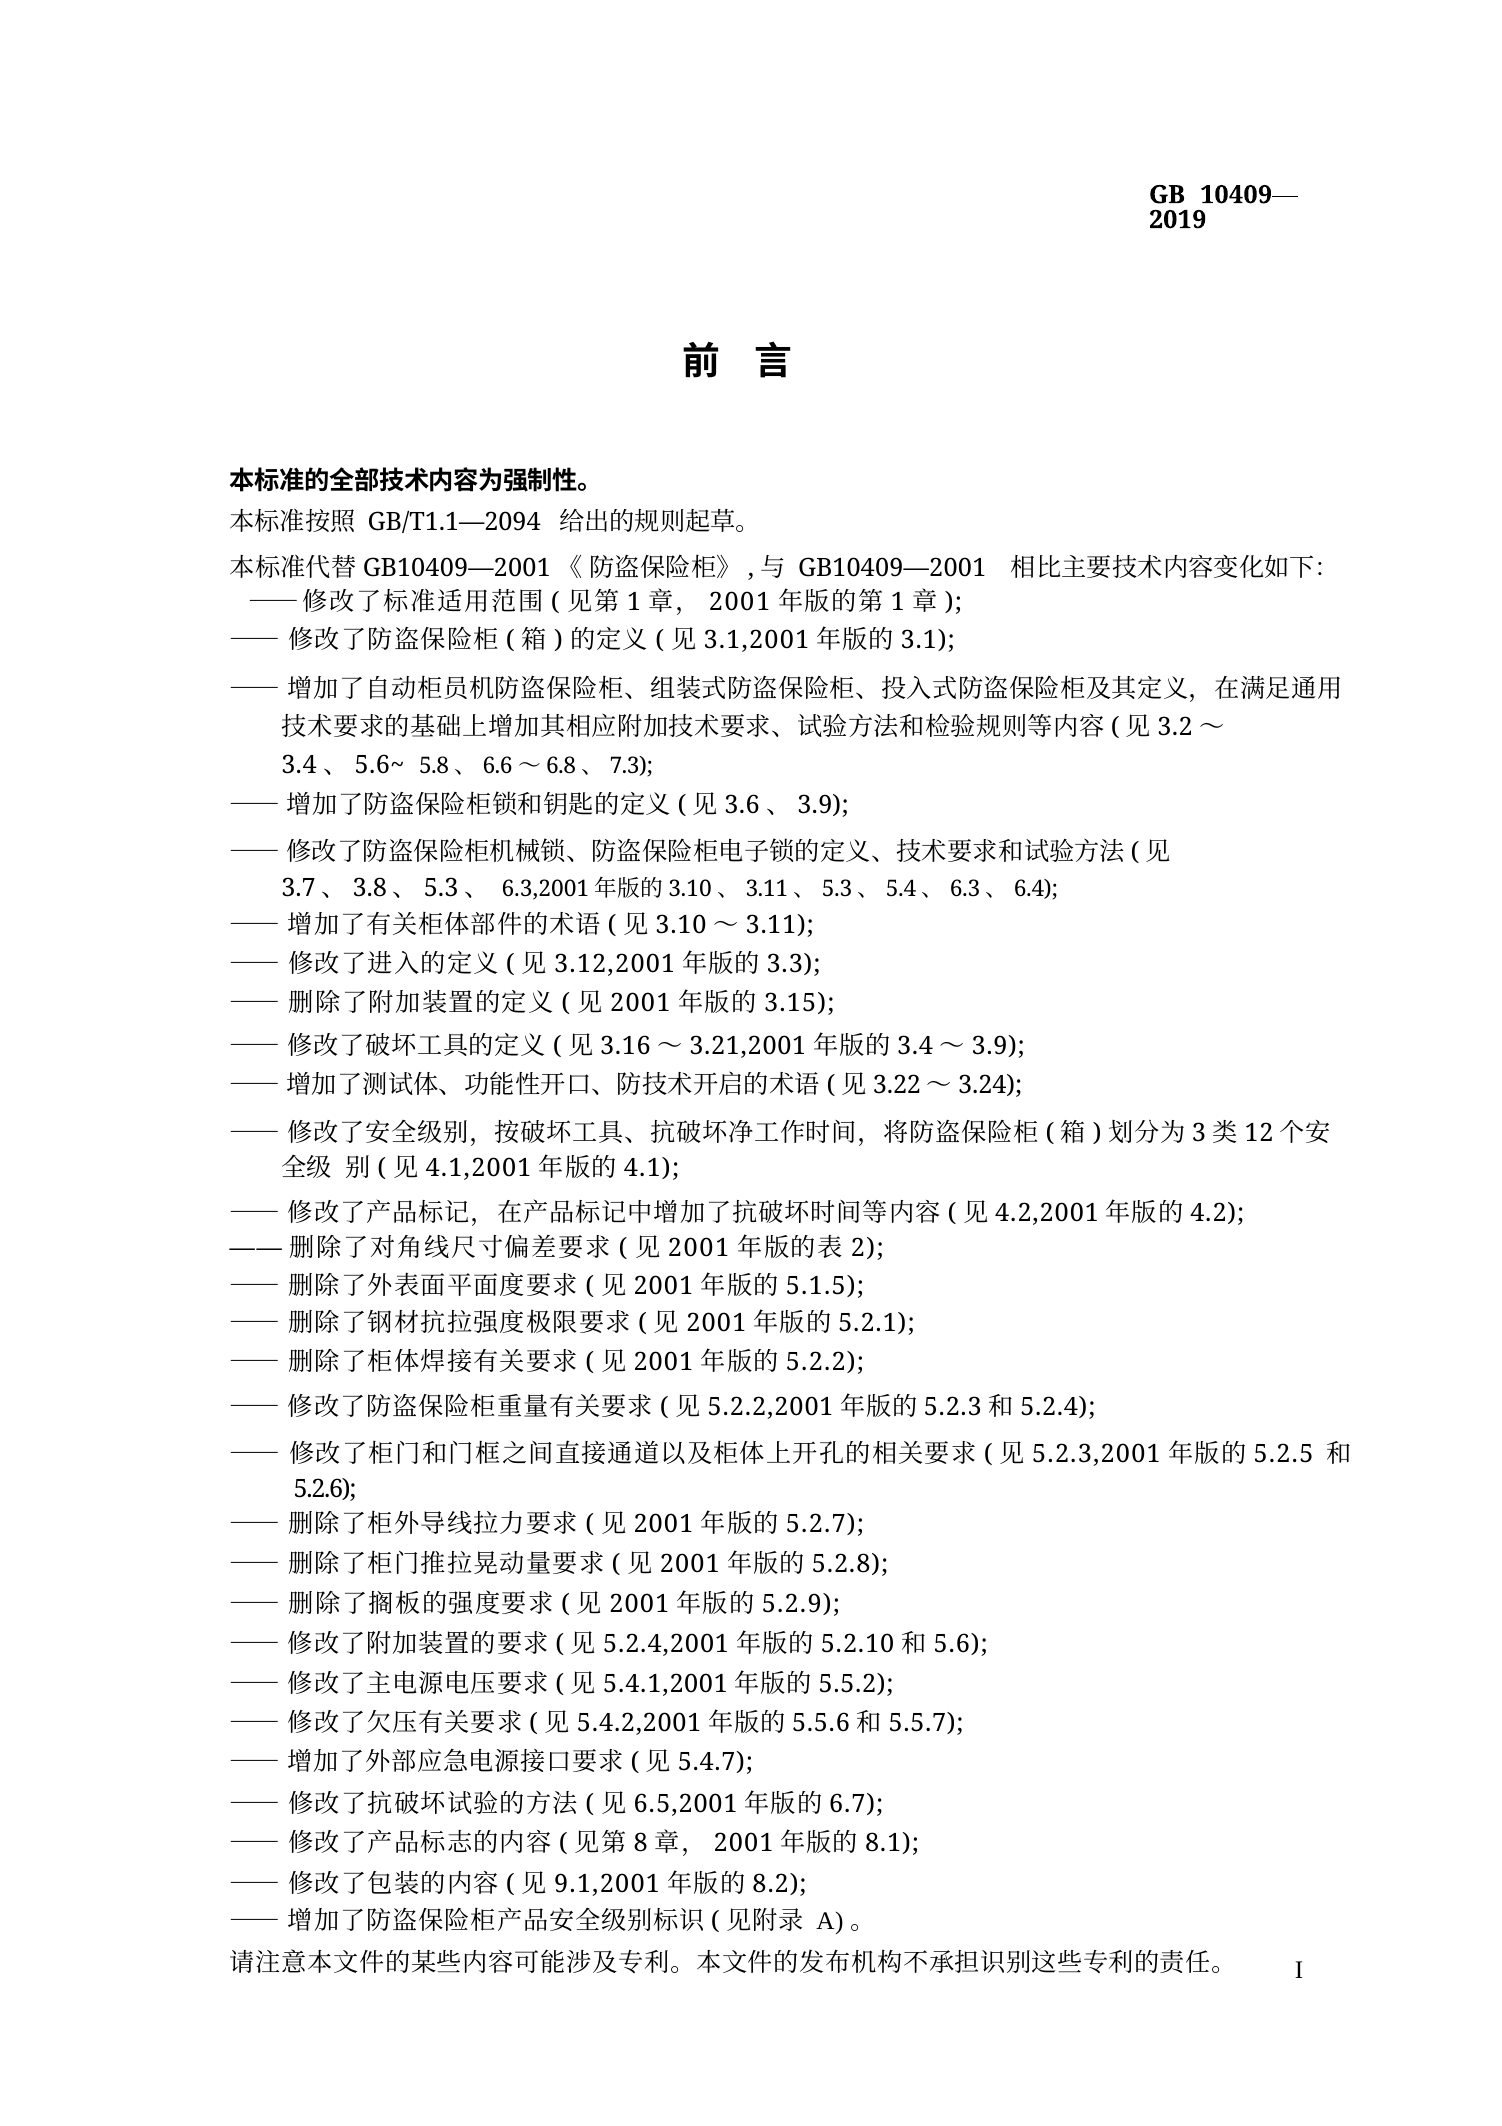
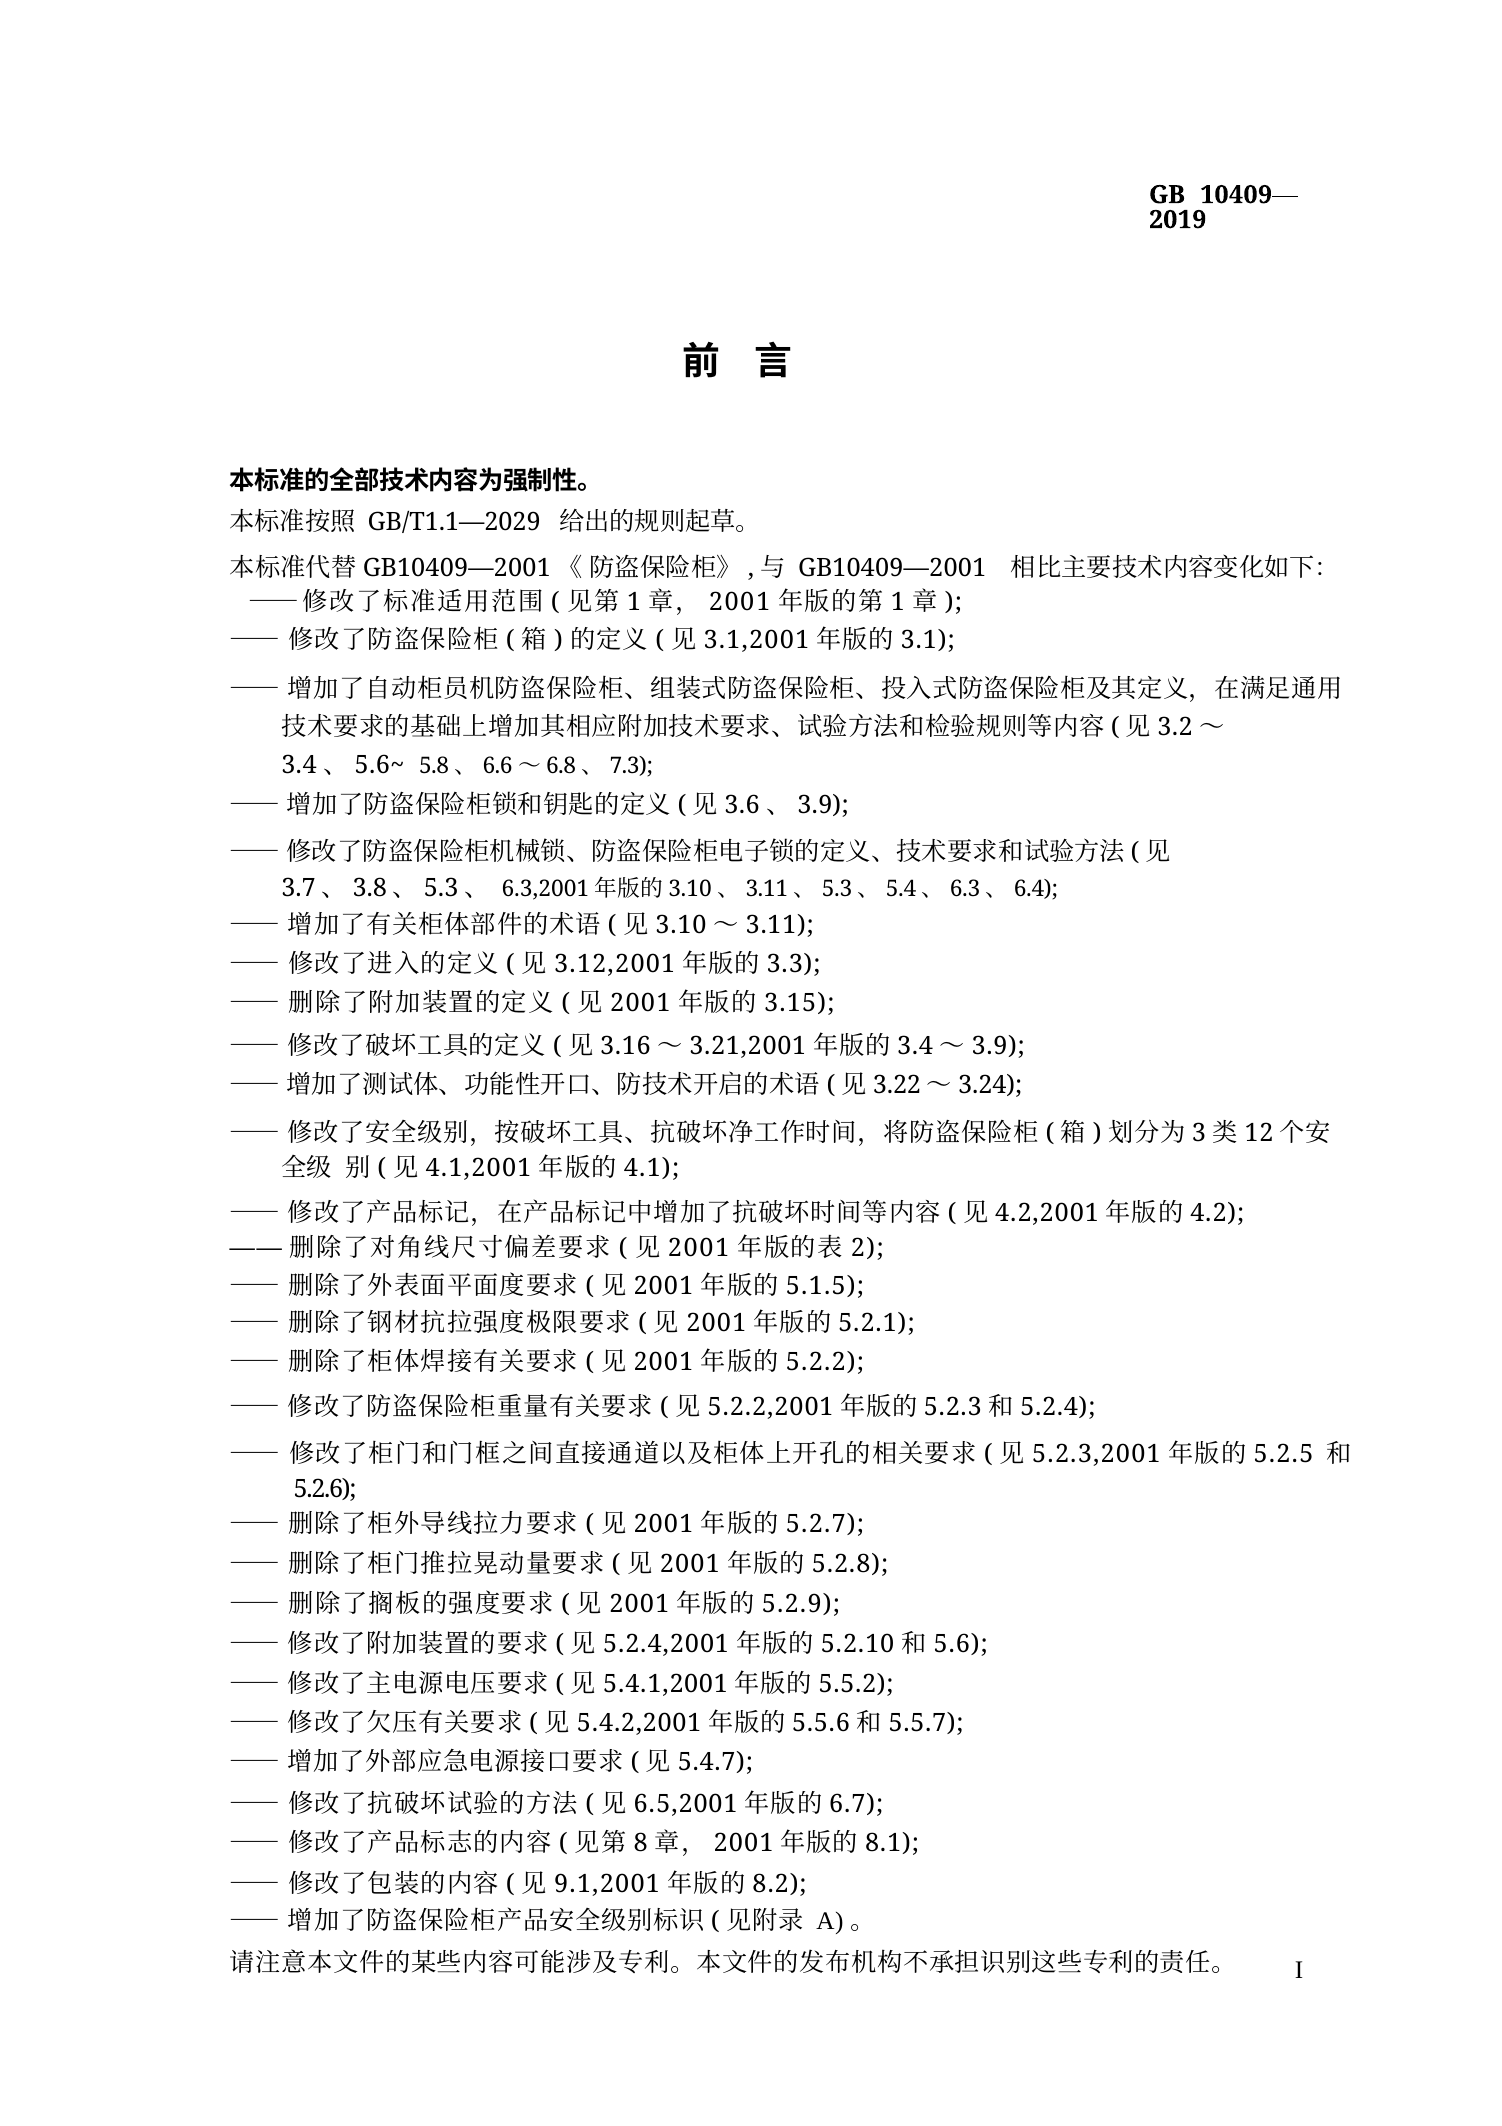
GB/T1.1—2094: GB/T1.1—2094 -> GB/T1.1—2029
